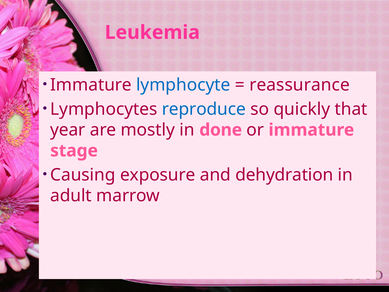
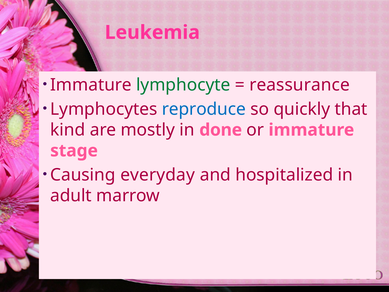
lymphocyte colour: blue -> green
year: year -> kind
exposure: exposure -> everyday
dehydration: dehydration -> hospitalized
